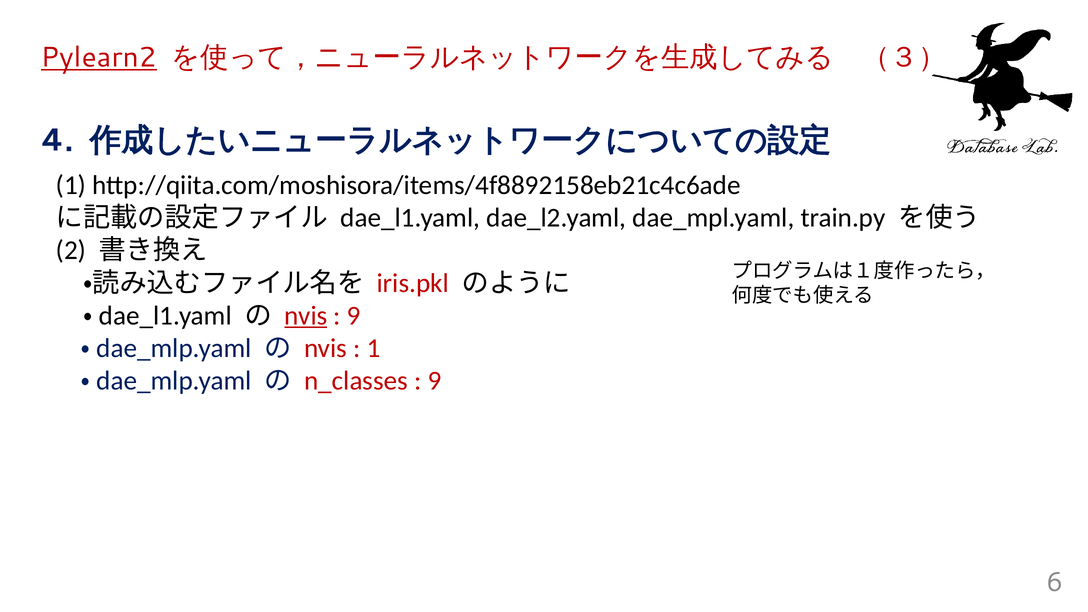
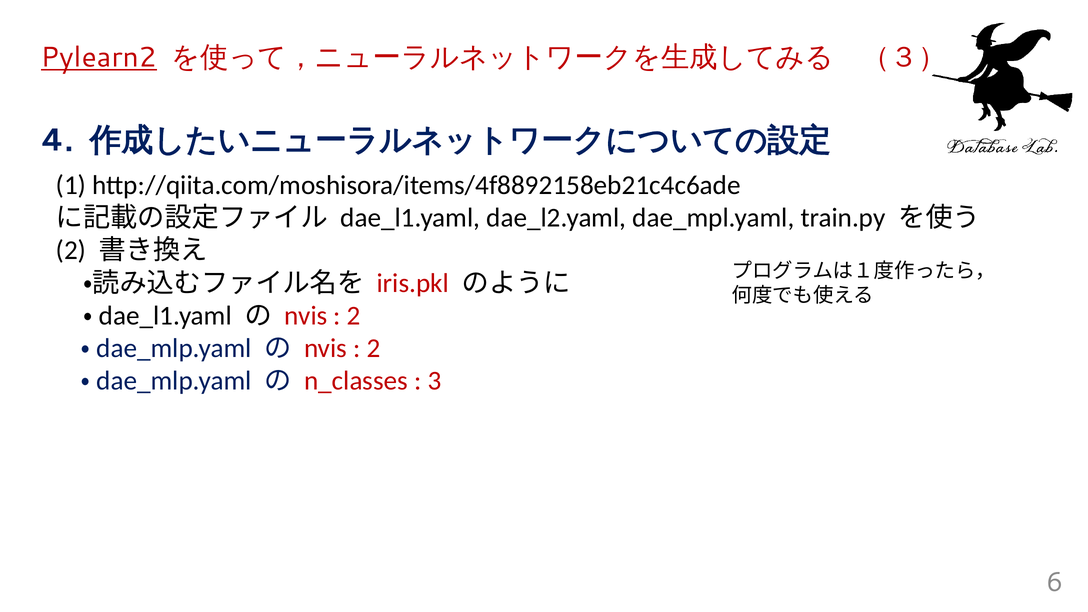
nvis at (306, 316) underline: present -> none
9 at (354, 316): 9 -> 2
1 at (373, 348): 1 -> 2
9 at (434, 381): 9 -> 3
